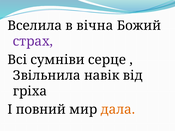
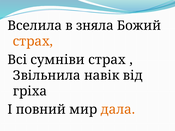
вічна: вічна -> зняла
страх at (33, 41) colour: purple -> orange
сумніви серце: серце -> страх
